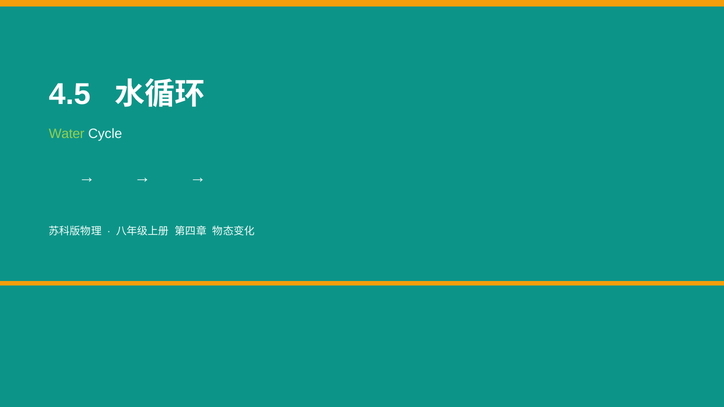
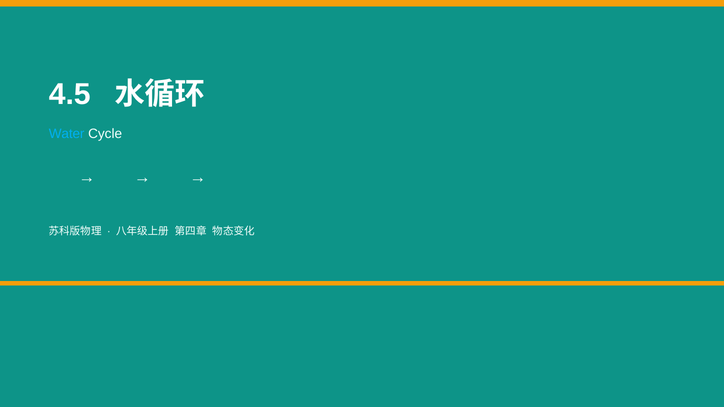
Water colour: light green -> light blue
